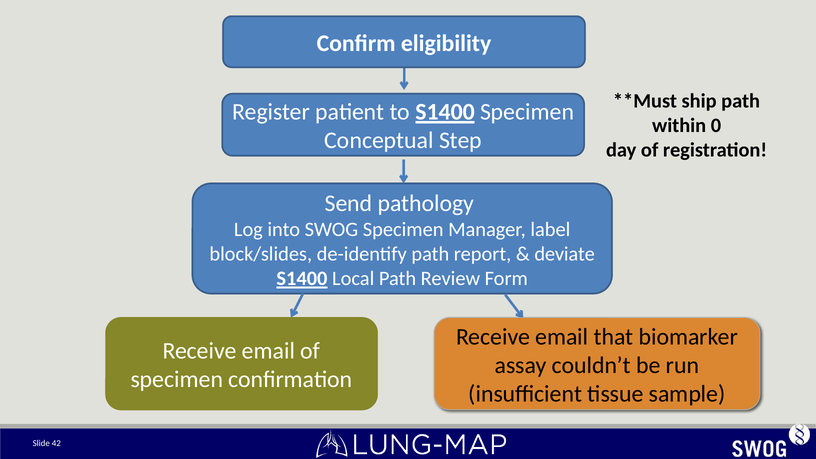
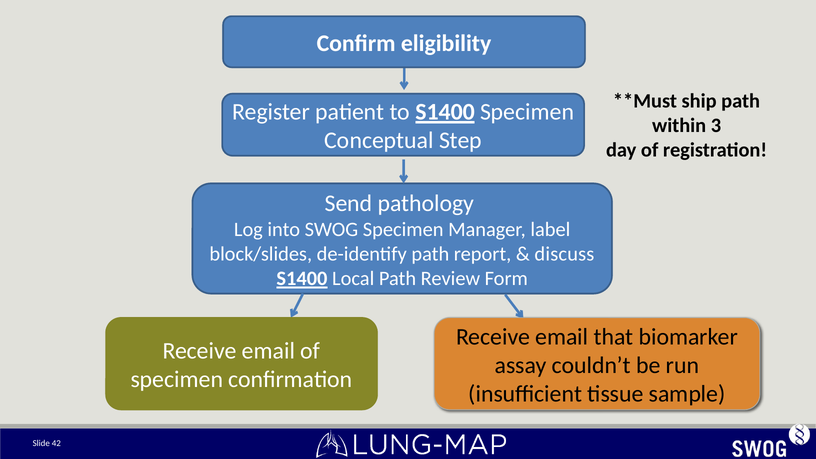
0: 0 -> 3
deviate: deviate -> discuss
